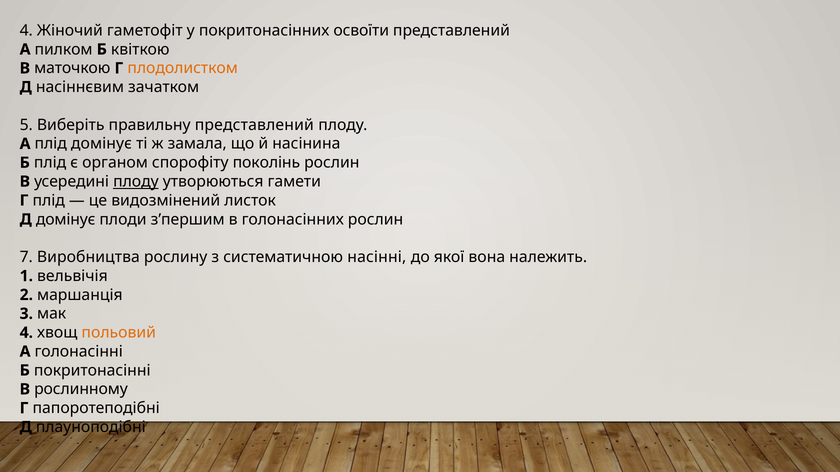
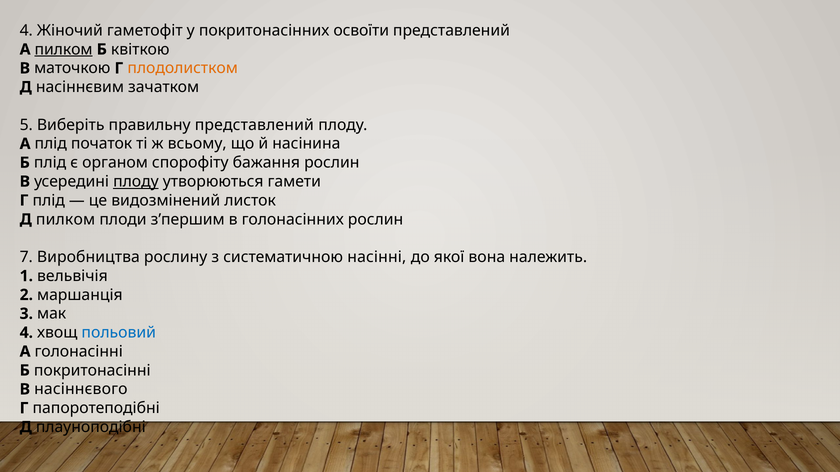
пилком at (64, 49) underline: none -> present
плід домінує: домінує -> початок
замала: замала -> всьому
поколінь: поколінь -> бажання
Д домінує: домінує -> пилком
польовий colour: orange -> blue
рослинному: рослинному -> насіннєвого
